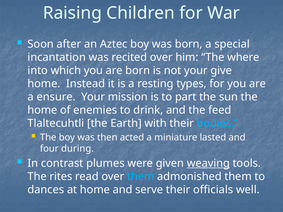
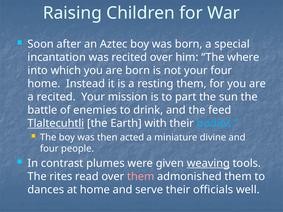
your give: give -> four
resting types: types -> them
a ensure: ensure -> recited
home at (42, 110): home -> battle
Tlaltecuhtli underline: none -> present
lasted: lasted -> divine
during: during -> people
them at (141, 177) colour: light blue -> pink
